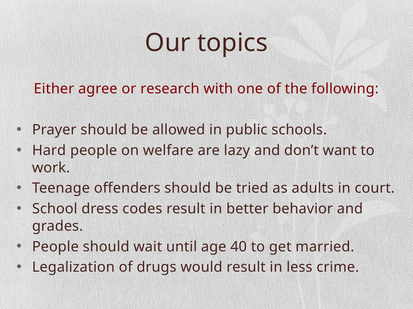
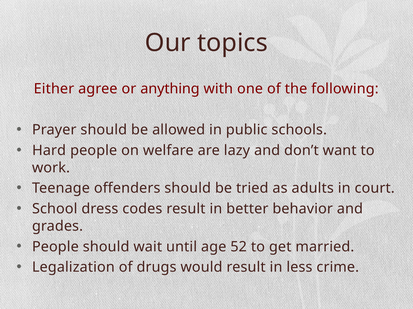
research: research -> anything
40: 40 -> 52
